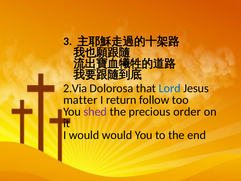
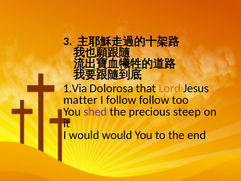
2.Via: 2.Via -> 1.Via
Lord colour: blue -> orange
I return: return -> follow
order: order -> steep
